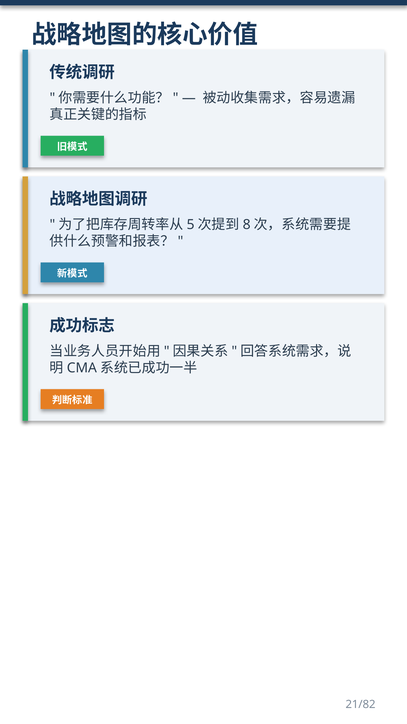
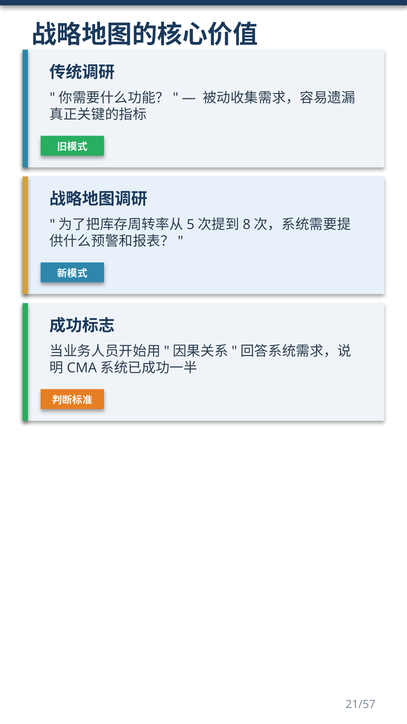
21/82: 21/82 -> 21/57
